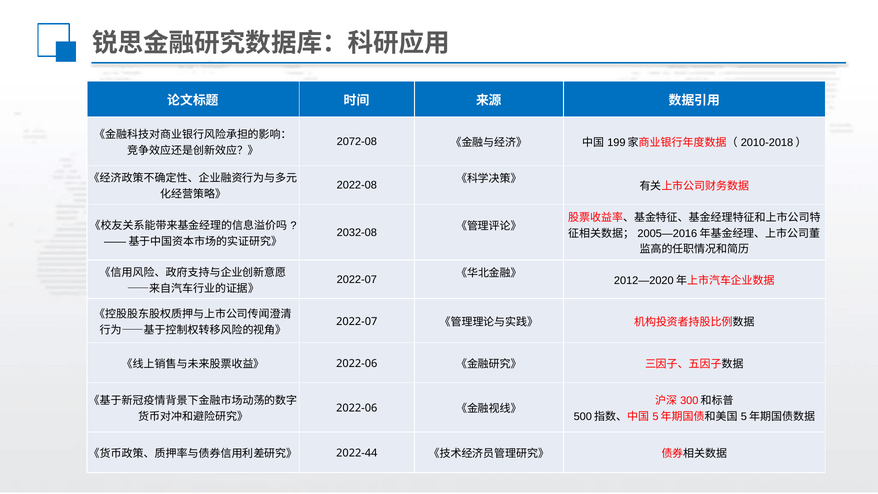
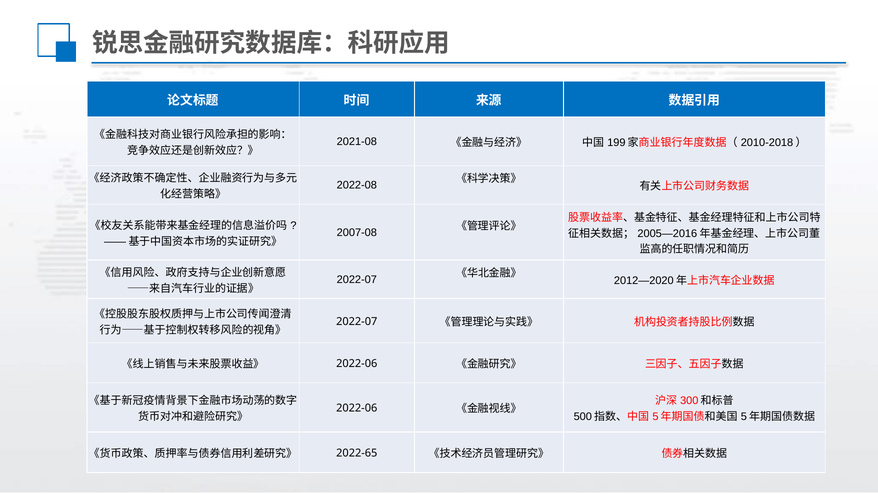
2072-08: 2072-08 -> 2021-08
2032-08: 2032-08 -> 2007-08
2022-44: 2022-44 -> 2022-65
